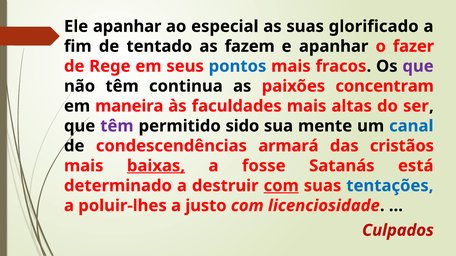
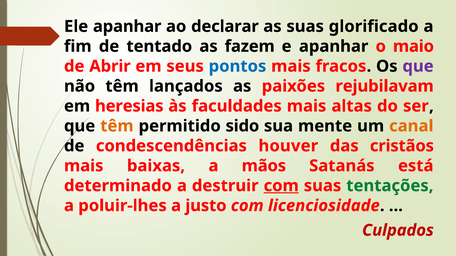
especial: especial -> declarar
fazer: fazer -> maio
Rege: Rege -> Abrir
continua: continua -> lançados
concentram: concentram -> rejubilavam
maneira: maneira -> heresias
têm at (117, 126) colour: purple -> orange
canal colour: blue -> orange
armará: armará -> houver
baixas underline: present -> none
fosse: fosse -> mãos
tentações colour: blue -> green
